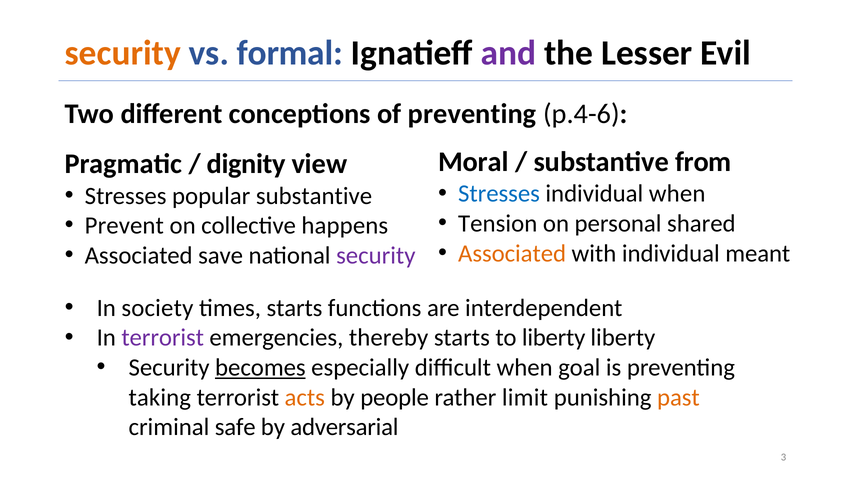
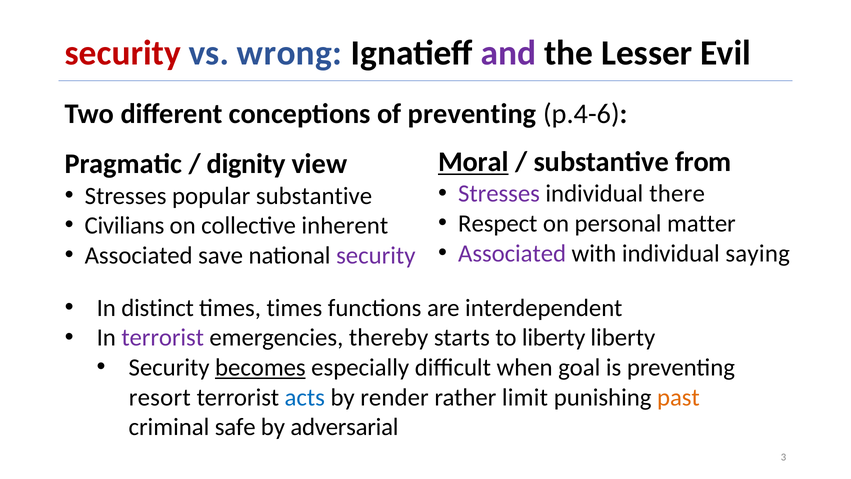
security at (123, 53) colour: orange -> red
formal: formal -> wrong
Moral underline: none -> present
Stresses at (499, 194) colour: blue -> purple
individual when: when -> there
Tension: Tension -> Respect
shared: shared -> matter
Prevent: Prevent -> Civilians
happens: happens -> inherent
Associated at (512, 253) colour: orange -> purple
meant: meant -> saying
society: society -> distinct
times starts: starts -> times
taking: taking -> resort
acts colour: orange -> blue
people: people -> render
